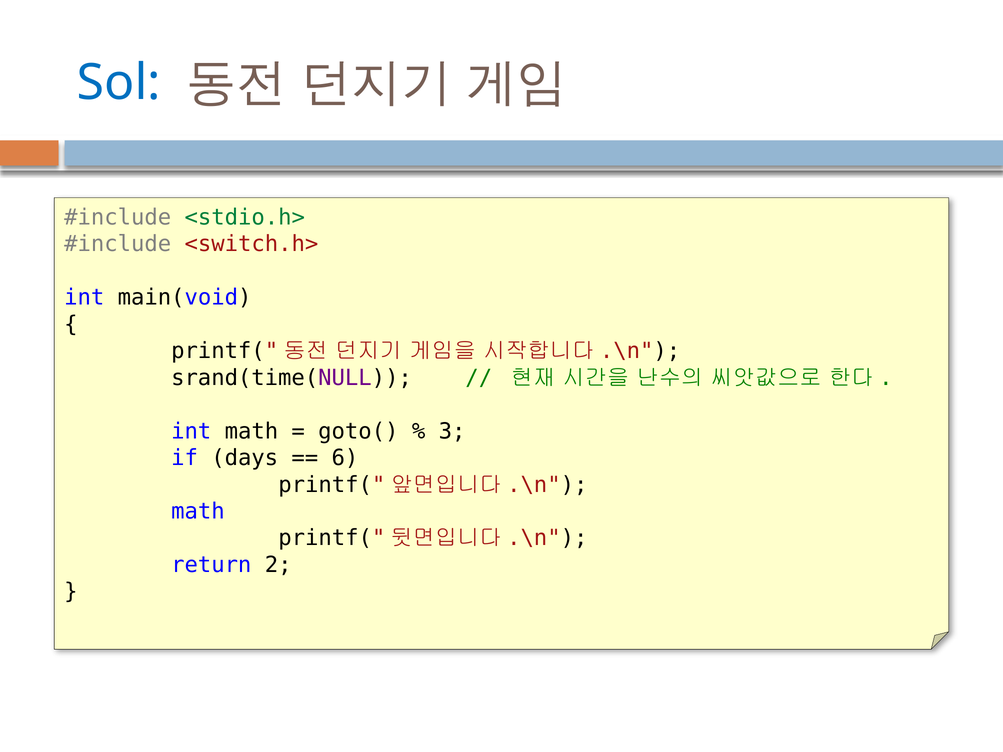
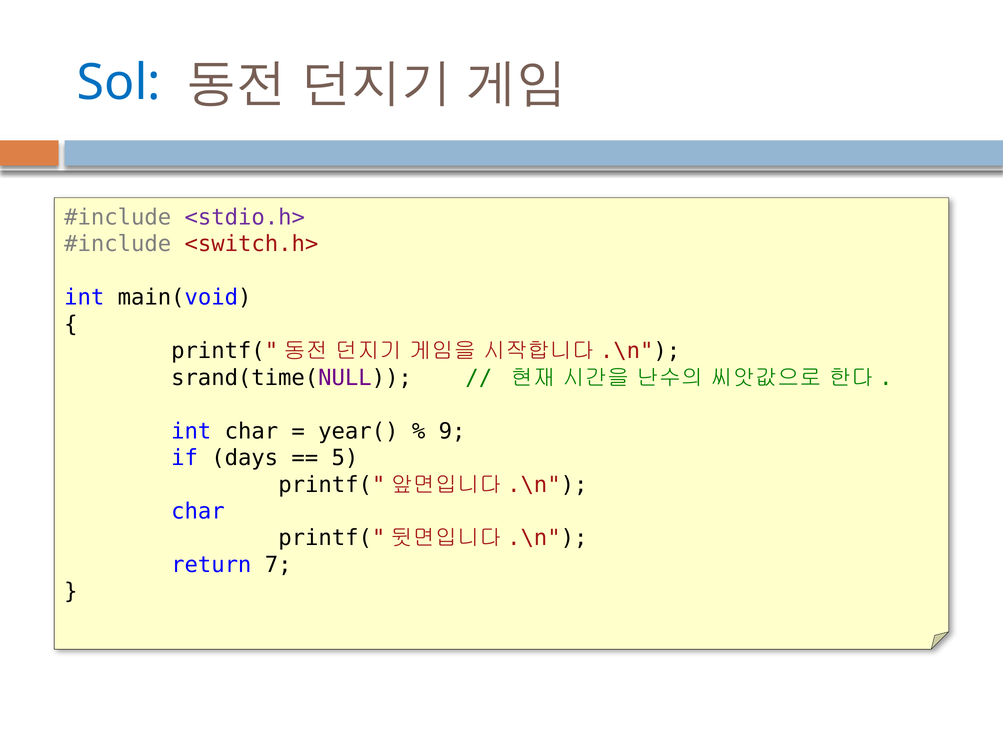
<stdio.h> colour: green -> purple
int math: math -> char
goto(: goto( -> year(
3: 3 -> 9
6: 6 -> 5
math at (198, 512): math -> char
2: 2 -> 7
